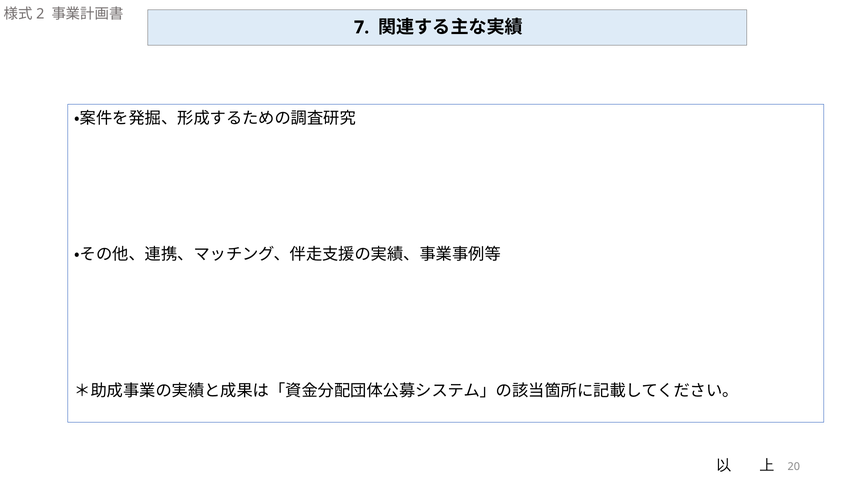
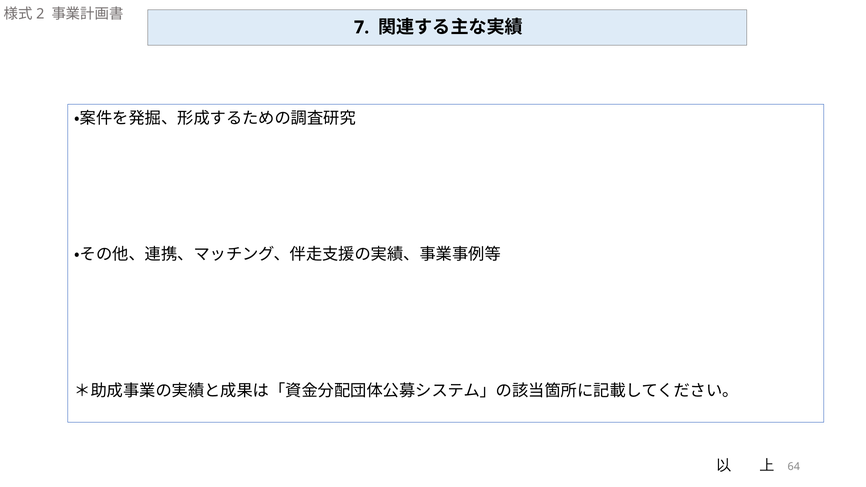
20: 20 -> 64
